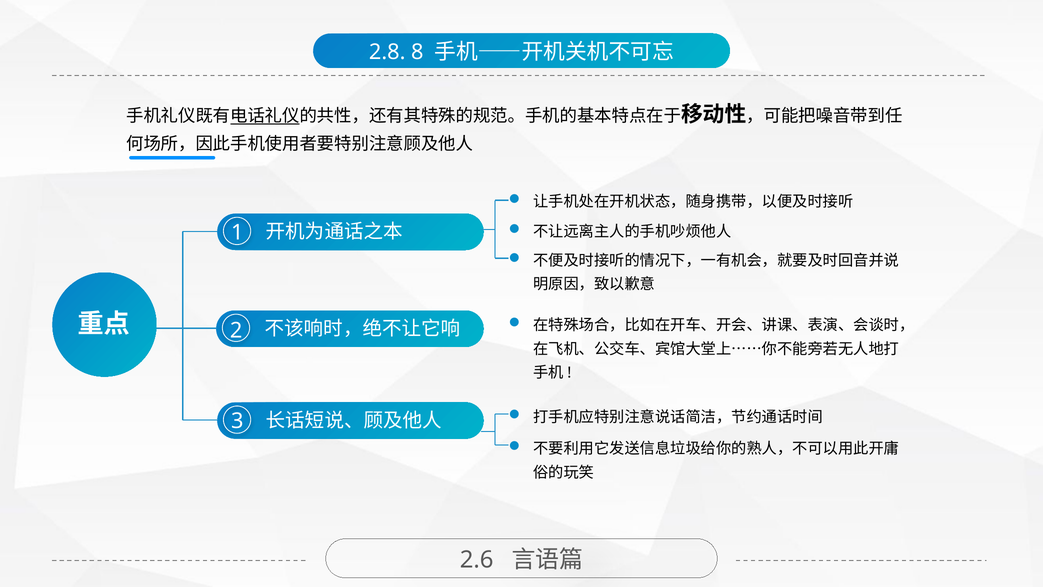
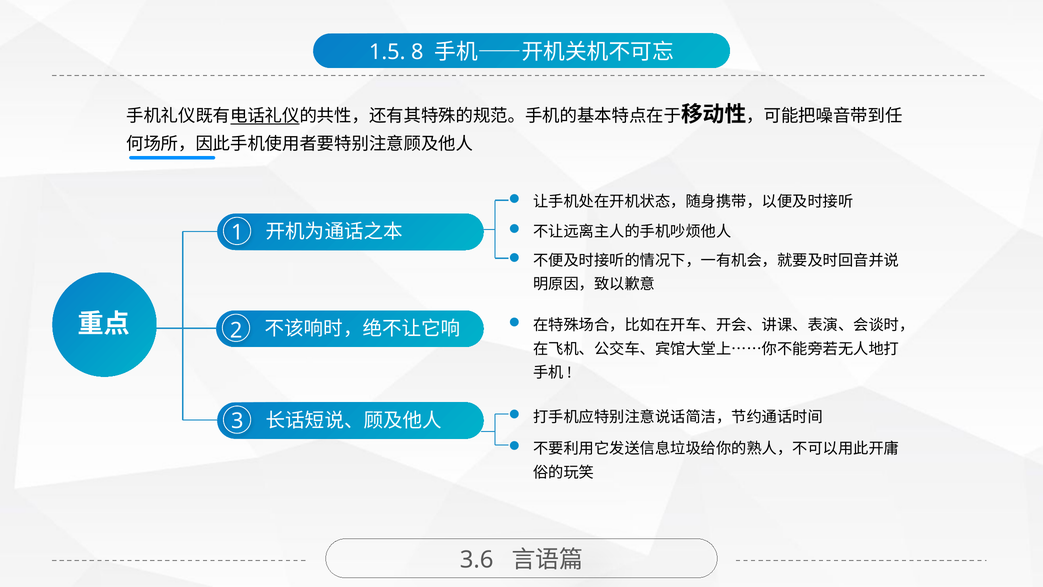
2.8: 2.8 -> 1.5
2.6: 2.6 -> 3.6
